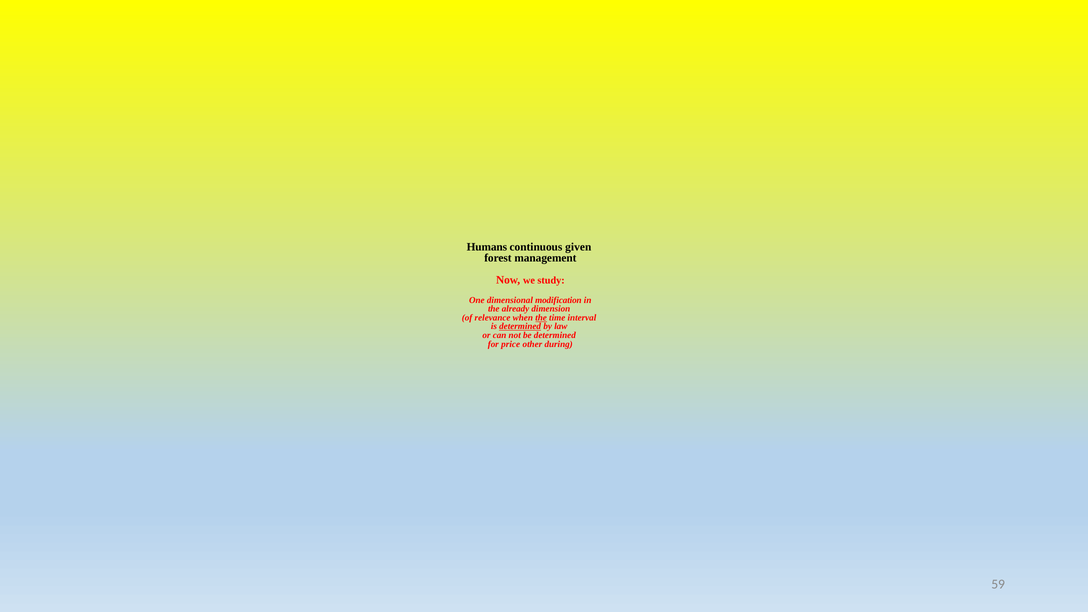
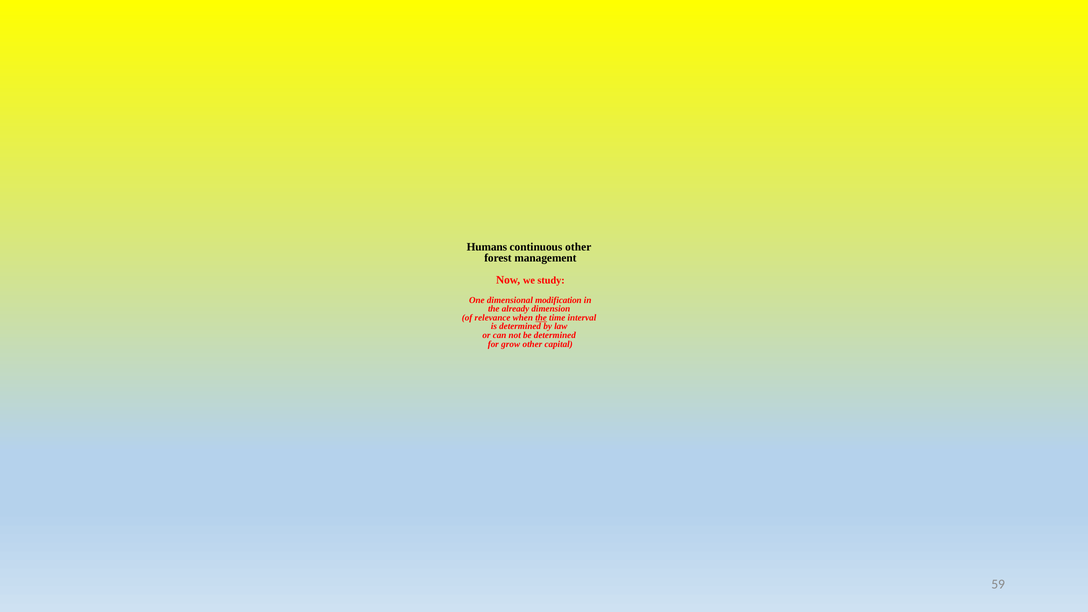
continuous given: given -> other
determined at (520, 326) underline: present -> none
price: price -> grow
during: during -> capital
